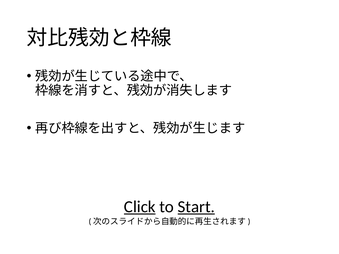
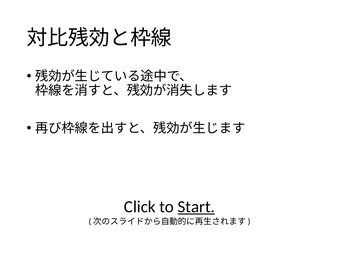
Click underline: present -> none
